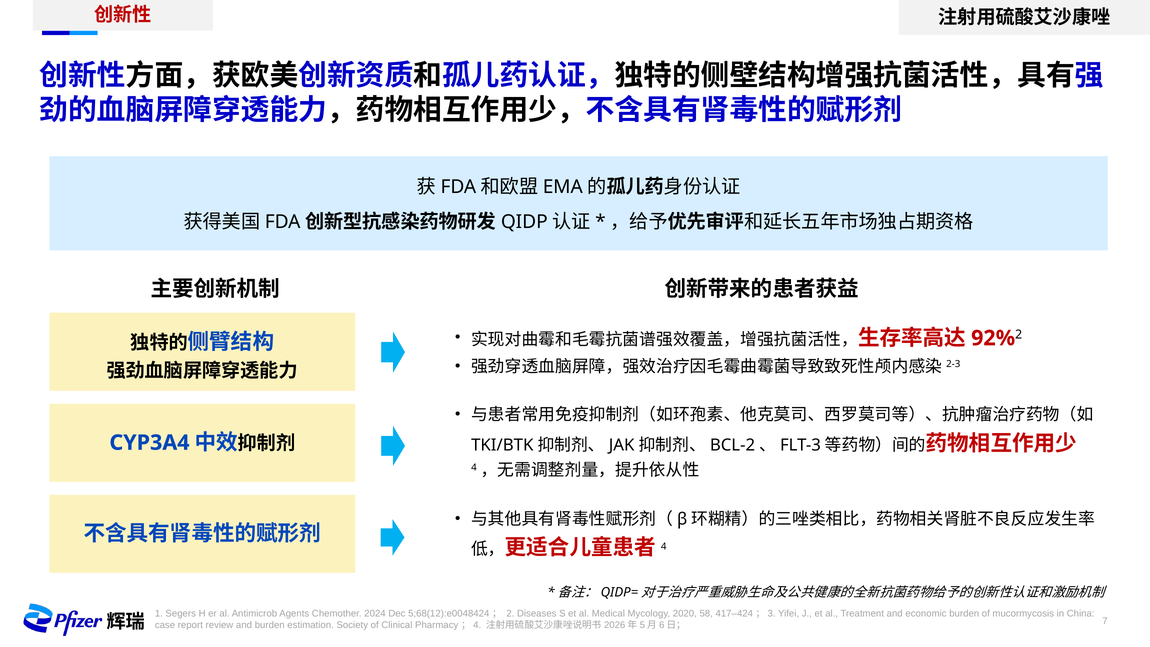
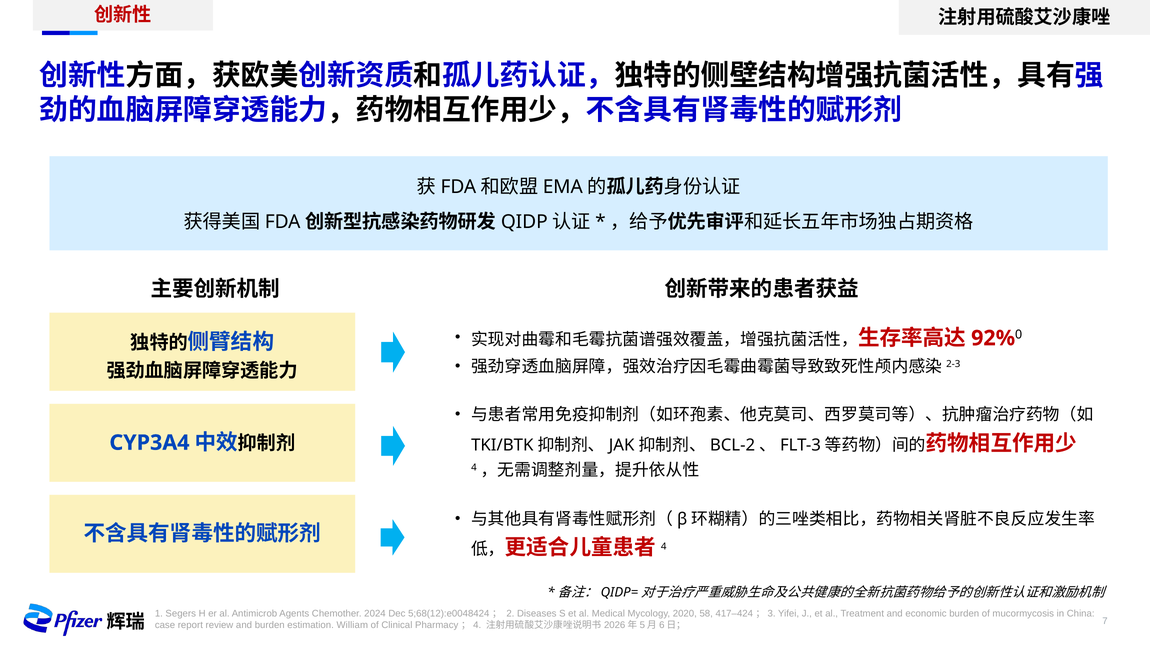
2 at (1019, 335): 2 -> 0
Society: Society -> William
